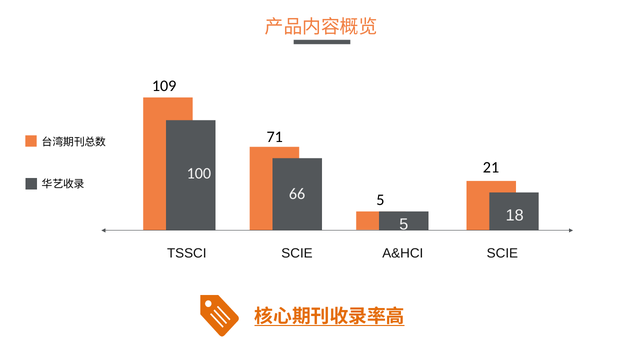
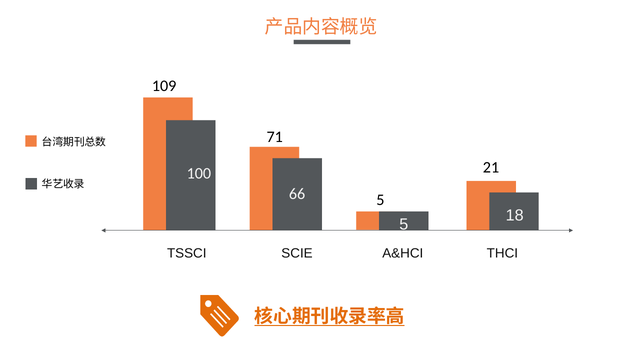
A&HCI SCIE: SCIE -> THCI
